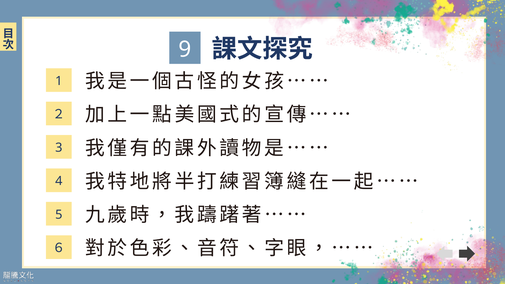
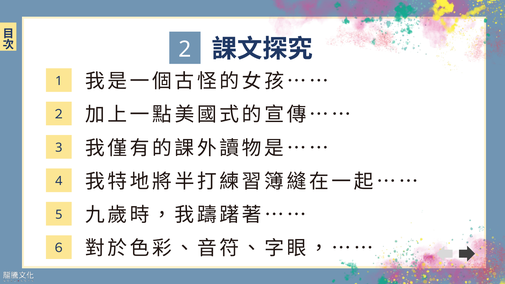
9: 9 -> 2
